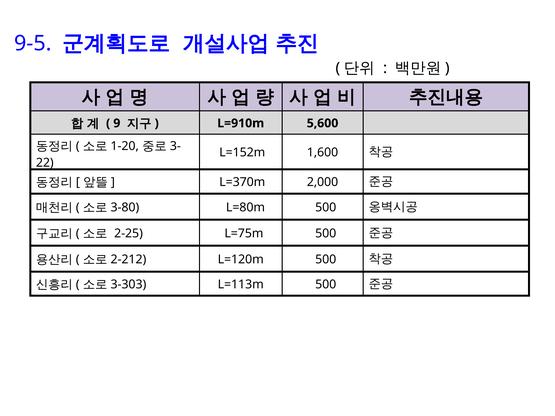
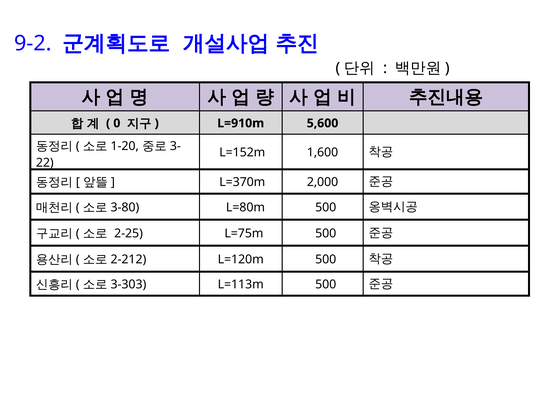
9-5: 9-5 -> 9-2
9: 9 -> 0
